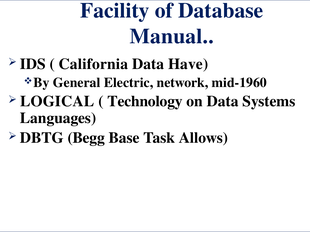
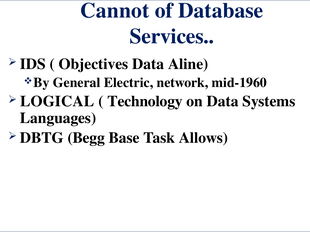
Facility: Facility -> Cannot
Manual: Manual -> Services
California: California -> Objectives
Have: Have -> Aline
